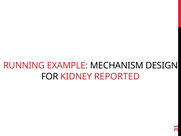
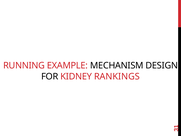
REPORTED: REPORTED -> RANKINGS
